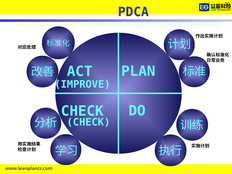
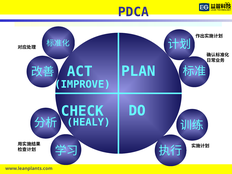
CHECK at (88, 122): CHECK -> HEALY
